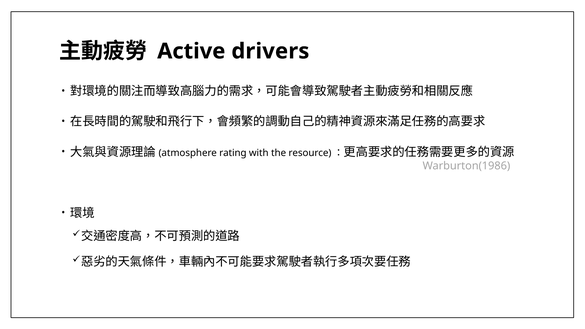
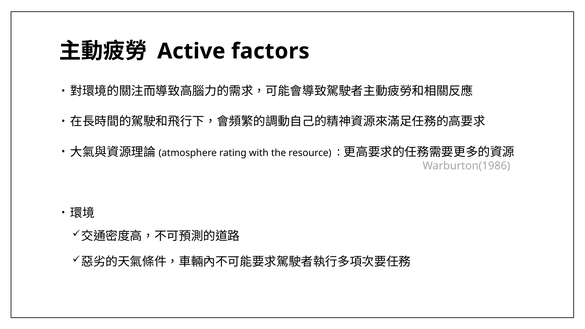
drivers: drivers -> factors
